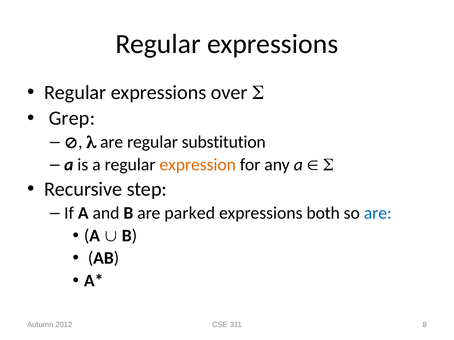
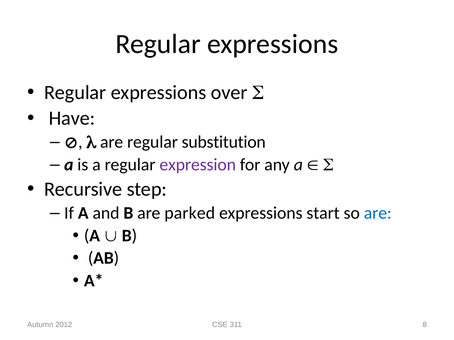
Grep: Grep -> Have
expression colour: orange -> purple
both: both -> start
